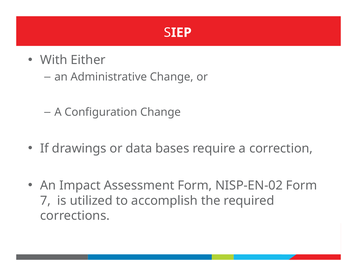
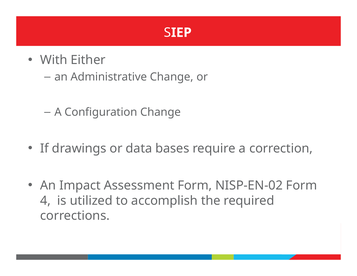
7: 7 -> 4
